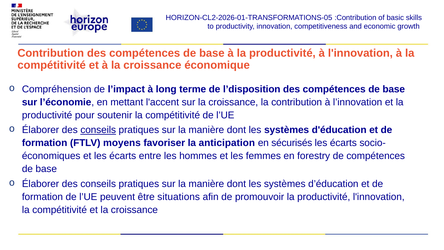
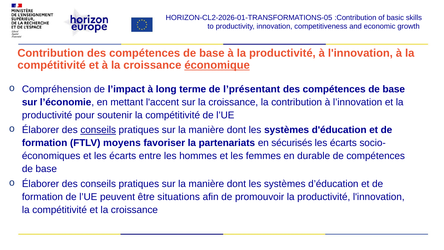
économique underline: none -> present
l’disposition: l’disposition -> l’présentant
anticipation: anticipation -> partenariats
forestry: forestry -> durable
